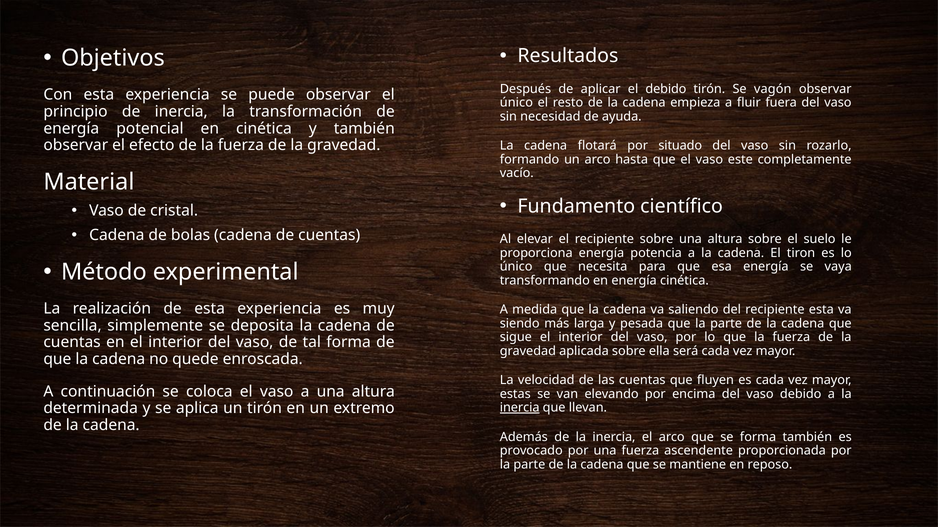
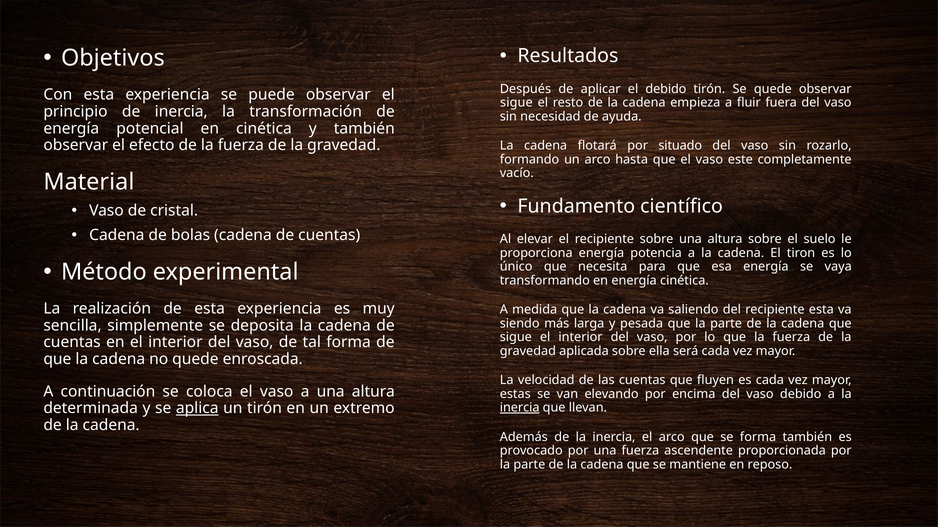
Se vagón: vagón -> quede
único at (516, 103): único -> sigue
aplica underline: none -> present
